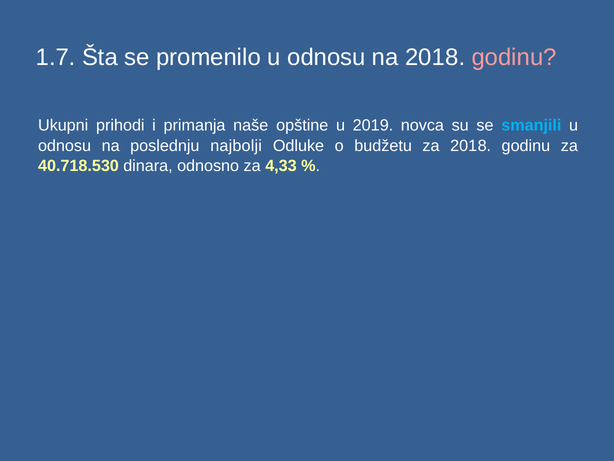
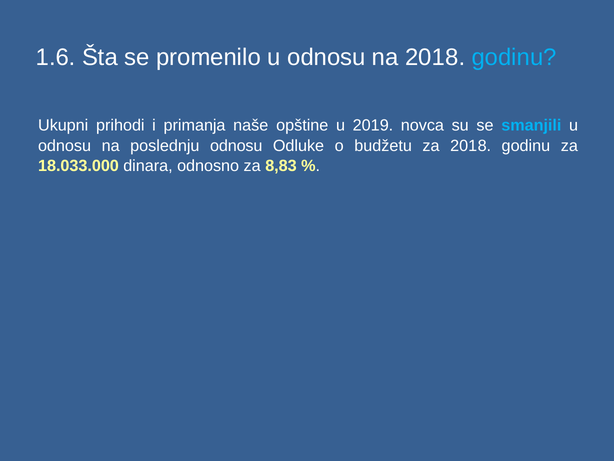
1.7: 1.7 -> 1.6
godinu at (514, 57) colour: pink -> light blue
poslednju najbolji: najbolji -> odnosu
40.718.530: 40.718.530 -> 18.033.000
4,33: 4,33 -> 8,83
